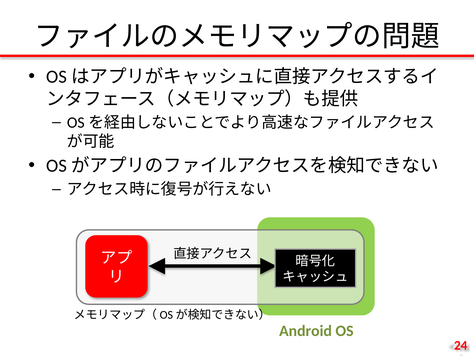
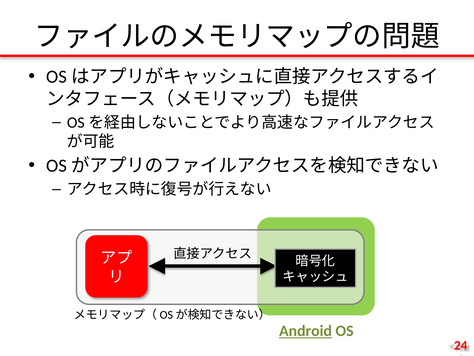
Android underline: none -> present
